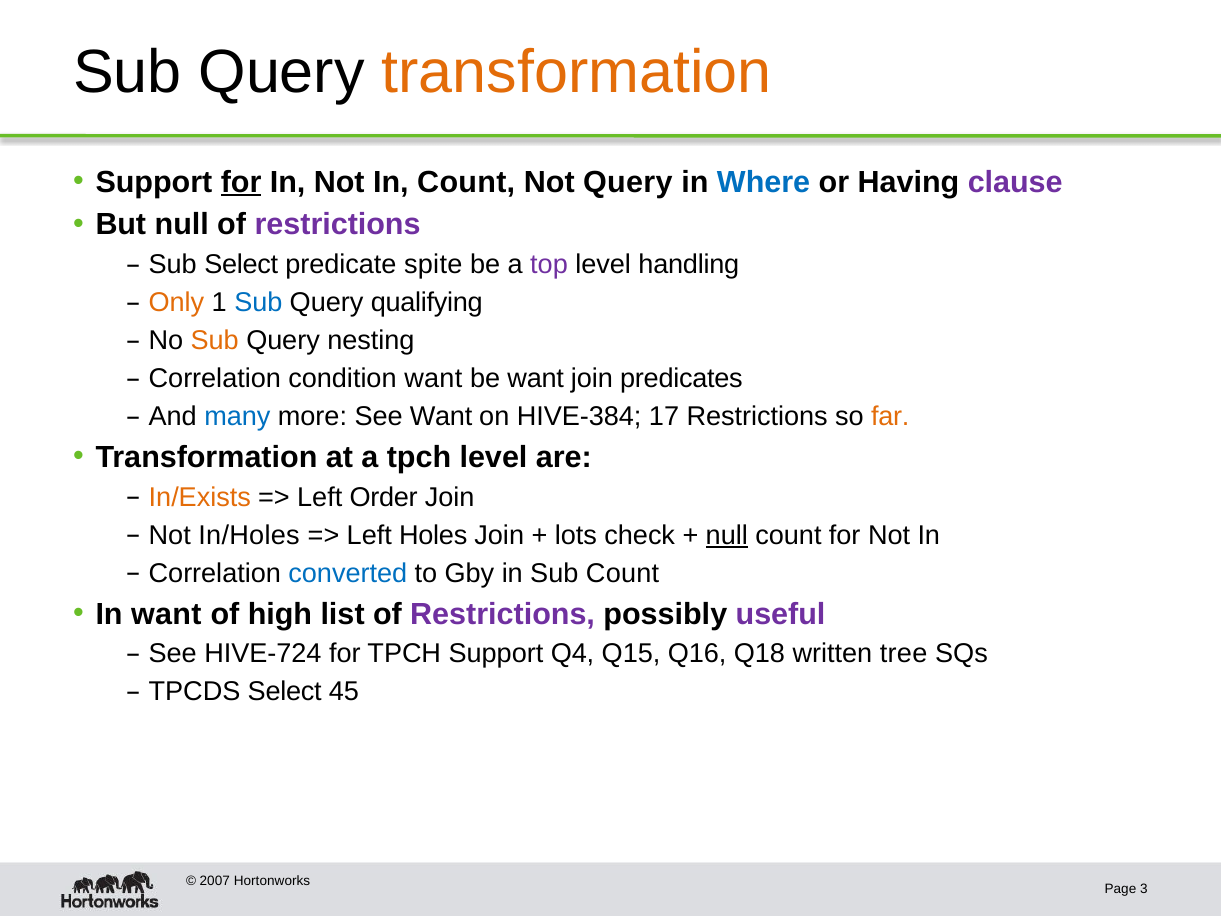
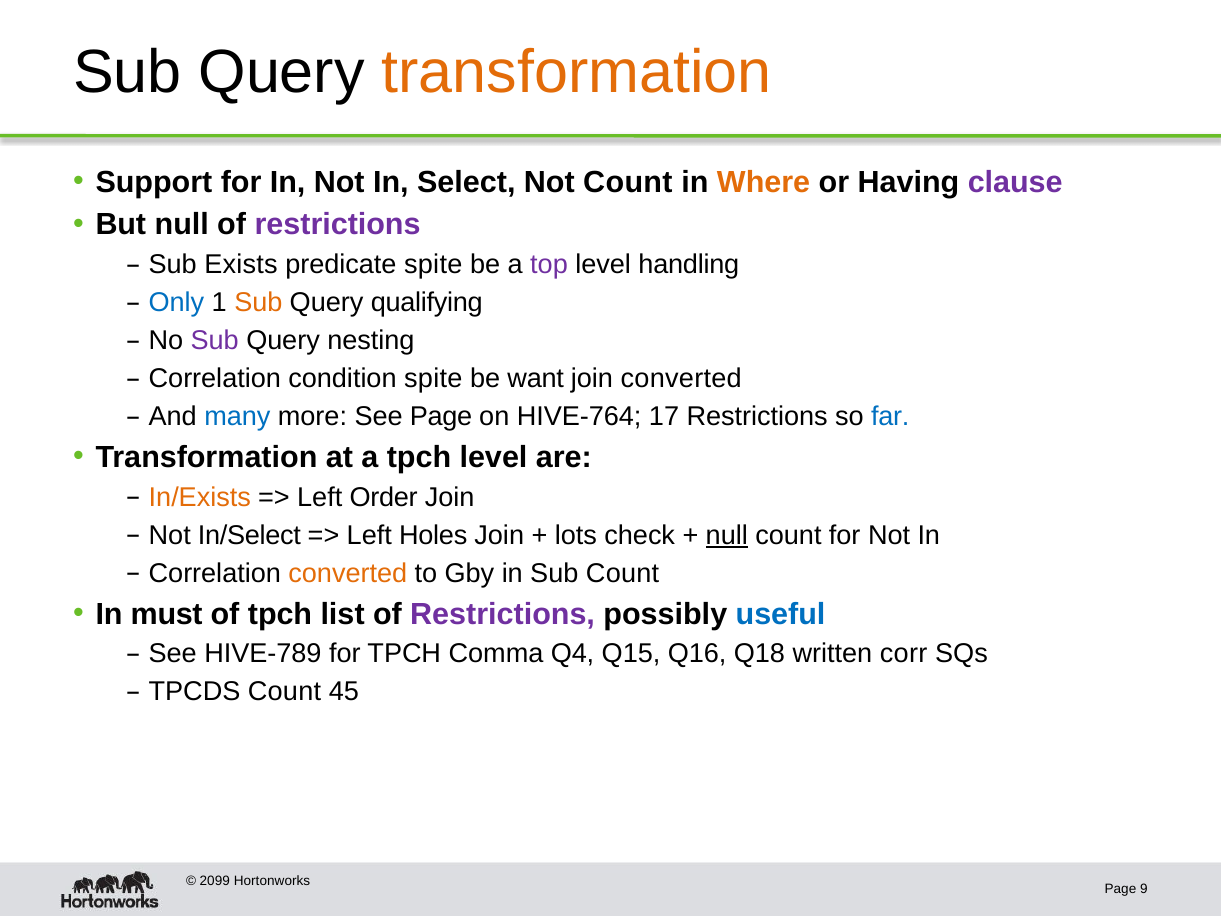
for at (241, 182) underline: present -> none
In Count: Count -> Select
Not Query: Query -> Count
Where colour: blue -> orange
Sub Select: Select -> Exists
Only colour: orange -> blue
Sub at (258, 303) colour: blue -> orange
Sub at (215, 341) colour: orange -> purple
condition want: want -> spite
join predicates: predicates -> converted
See Want: Want -> Page
HIVE-384: HIVE-384 -> HIVE-764
far colour: orange -> blue
In/Holes: In/Holes -> In/Select
converted at (348, 573) colour: blue -> orange
In want: want -> must
of high: high -> tpch
useful colour: purple -> blue
HIVE-724: HIVE-724 -> HIVE-789
TPCH Support: Support -> Comma
tree: tree -> corr
TPCDS Select: Select -> Count
2007: 2007 -> 2099
3: 3 -> 9
